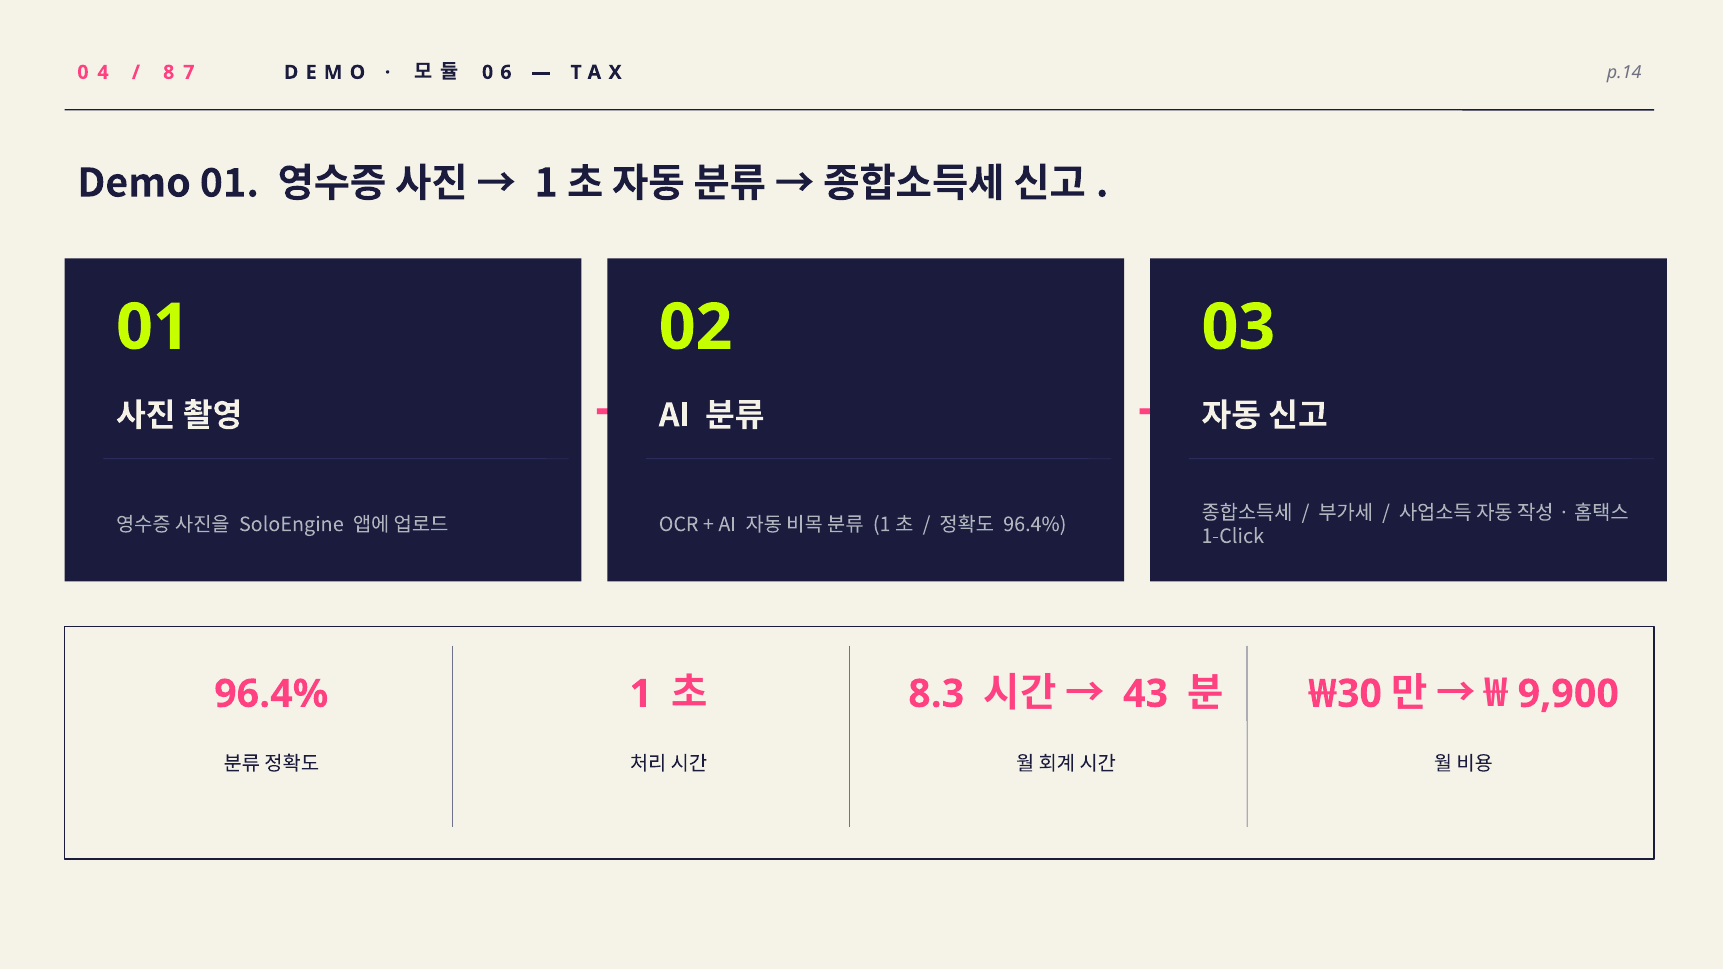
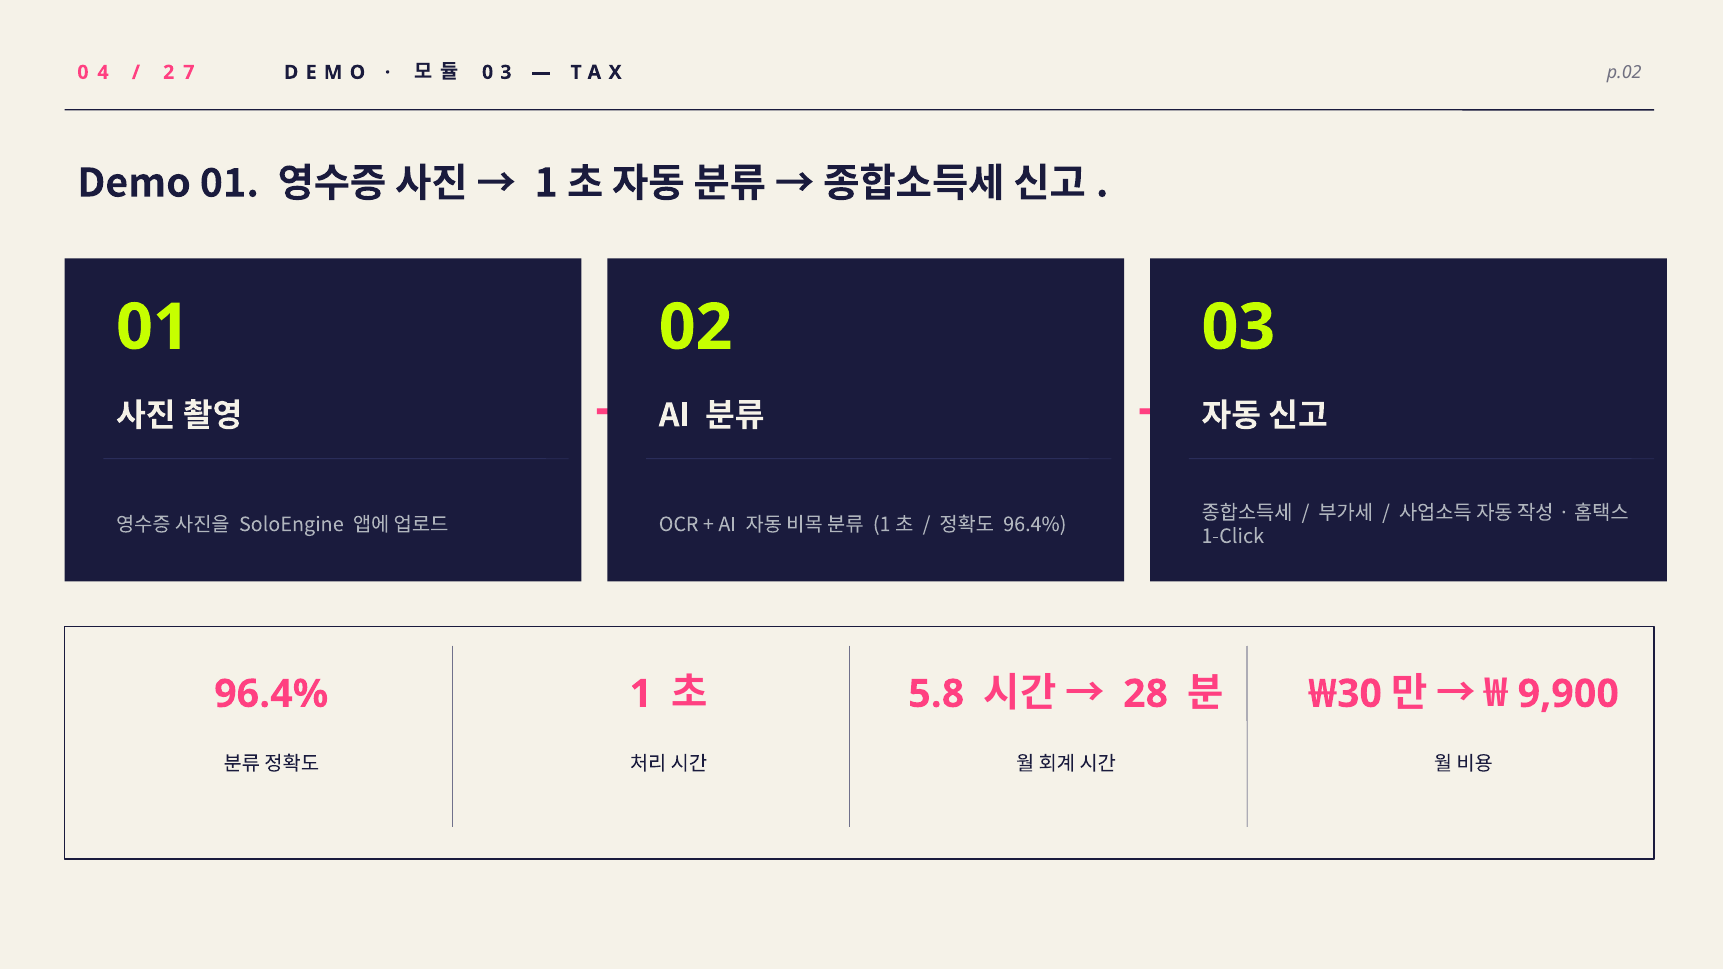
8: 8 -> 2
6: 6 -> 3
p.14: p.14 -> p.02
8.3: 8.3 -> 5.8
43: 43 -> 28
